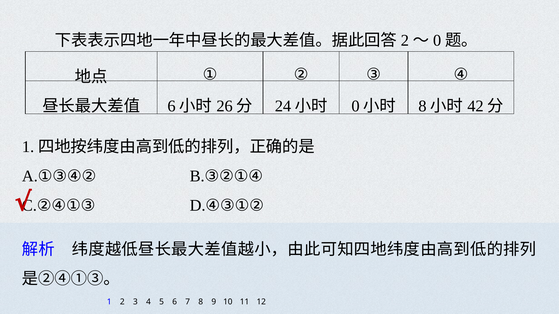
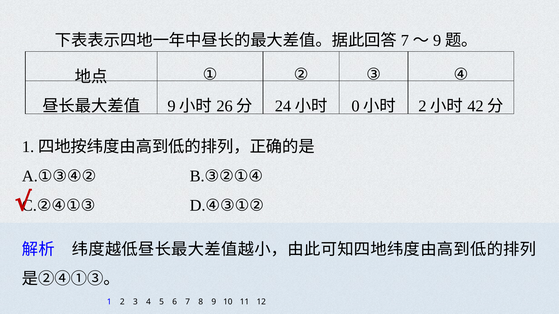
2 at (405, 41): 2 -> 7
0 at (437, 41): 0 -> 9
6 at (172, 106): 6 -> 9
8 at (422, 106): 8 -> 2
